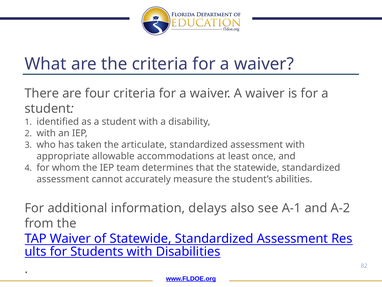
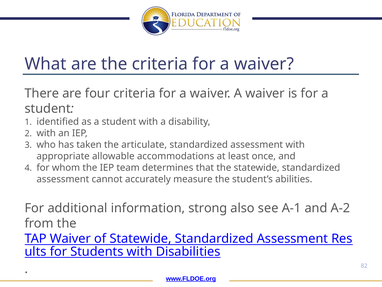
delays: delays -> strong
